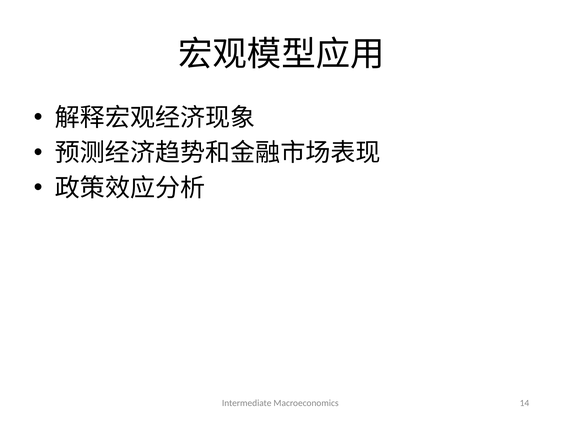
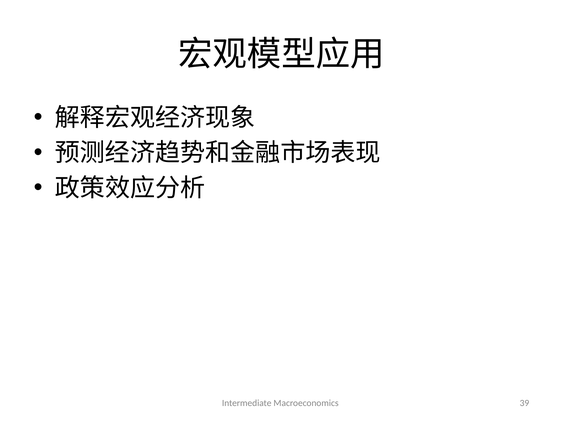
14: 14 -> 39
